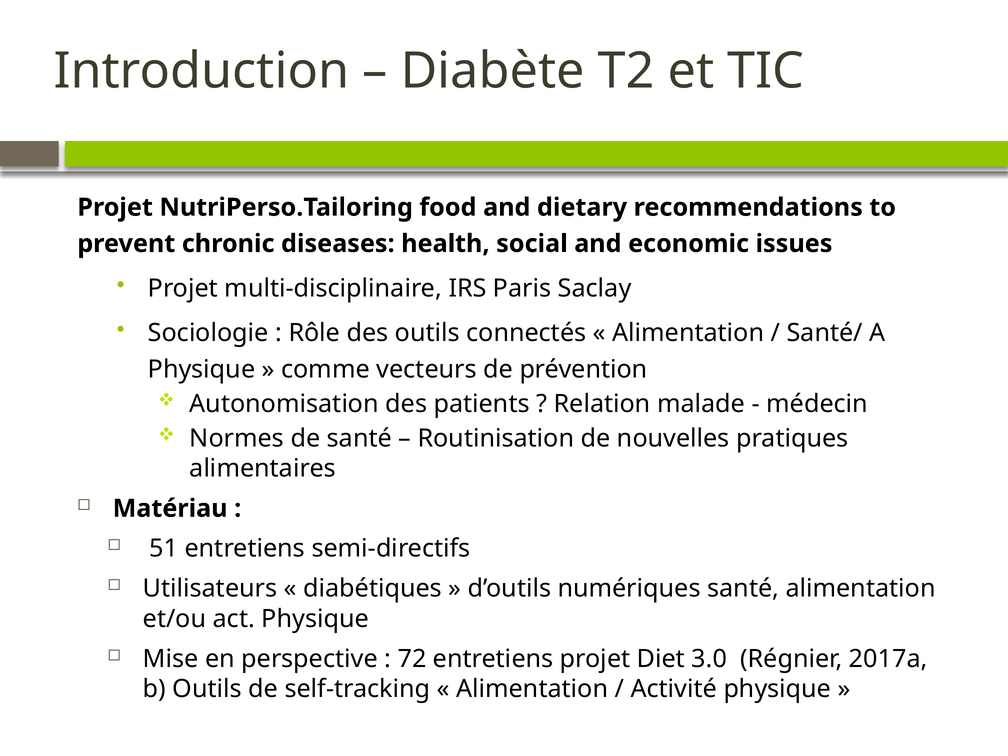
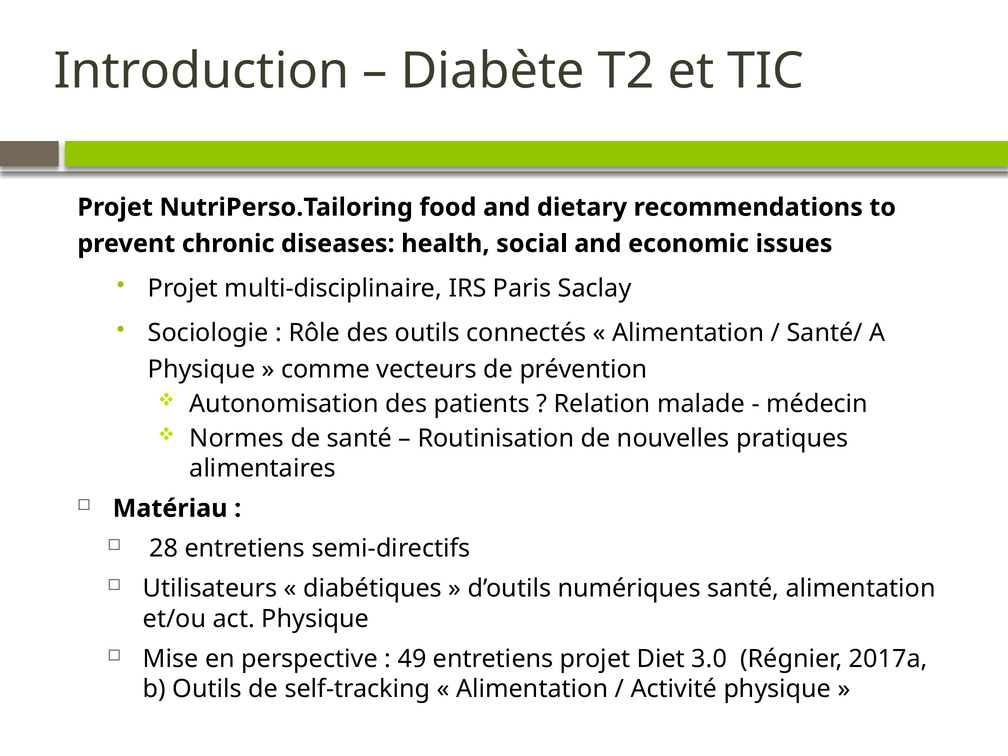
51: 51 -> 28
72: 72 -> 49
